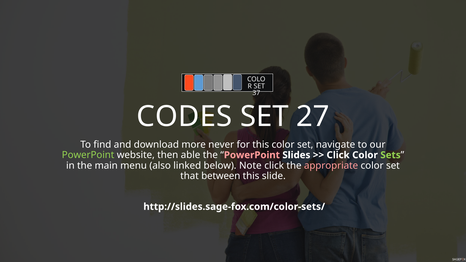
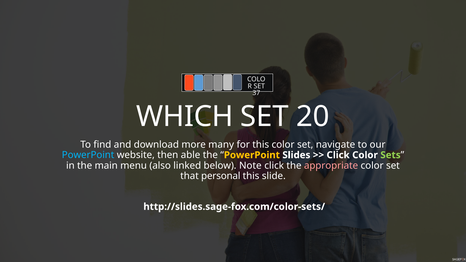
CODES: CODES -> WHICH
27: 27 -> 20
never: never -> many
PowerPoint at (88, 155) colour: light green -> light blue
PowerPoint at (252, 155) colour: pink -> yellow
between: between -> personal
